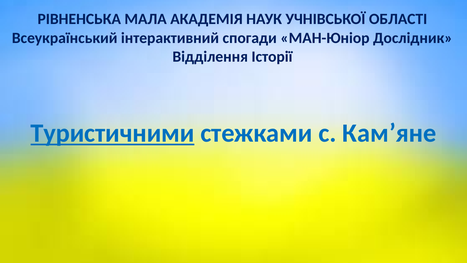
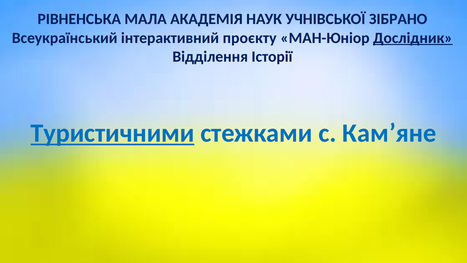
ОБЛАСТІ: ОБЛАСТІ -> ЗІБРАНО
спогади: спогади -> проєкту
Дослідник underline: none -> present
